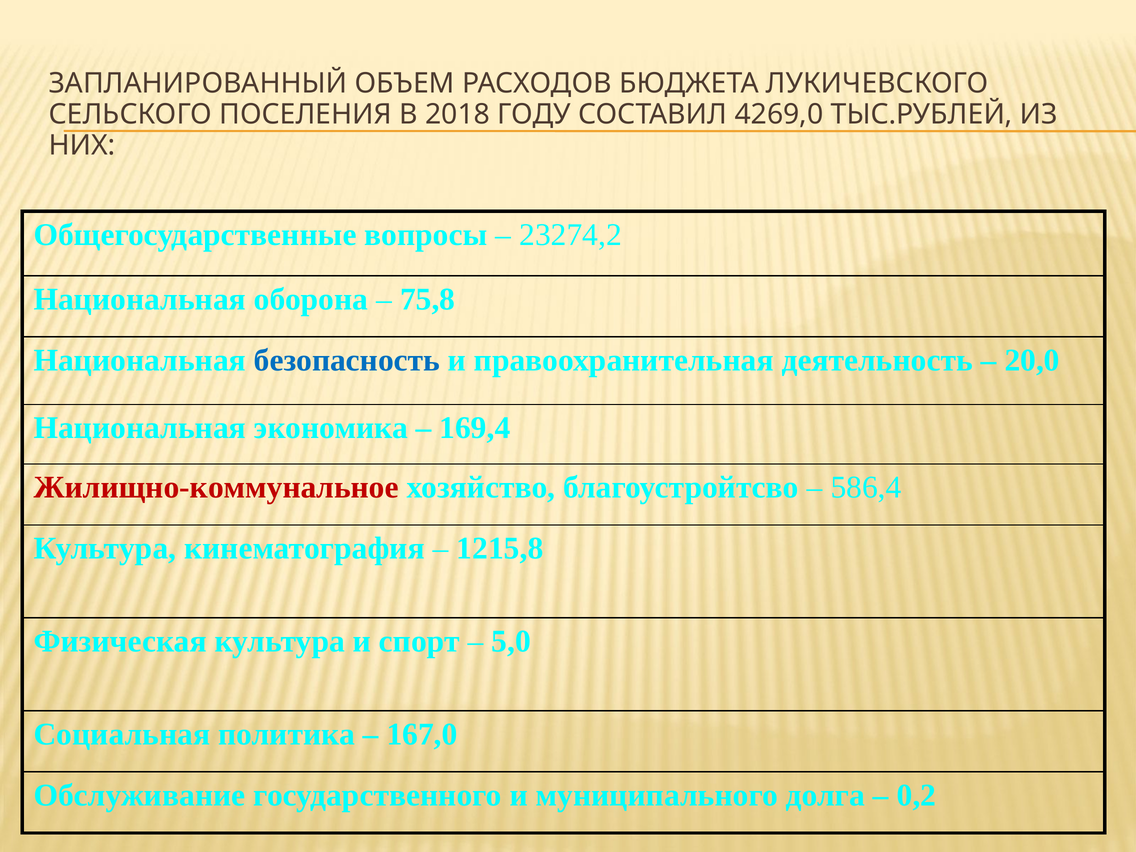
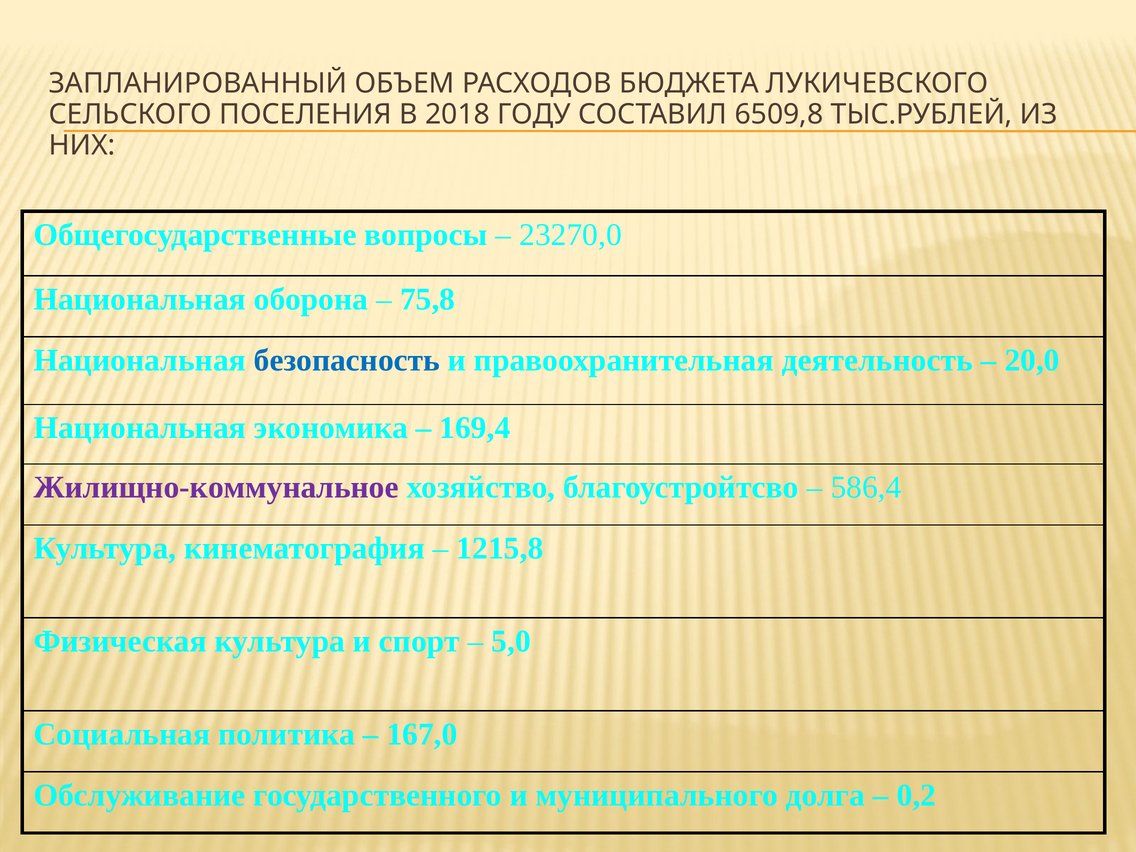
4269,0: 4269,0 -> 6509,8
23274,2: 23274,2 -> 23270,0
Жилищно-коммунальное colour: red -> purple
